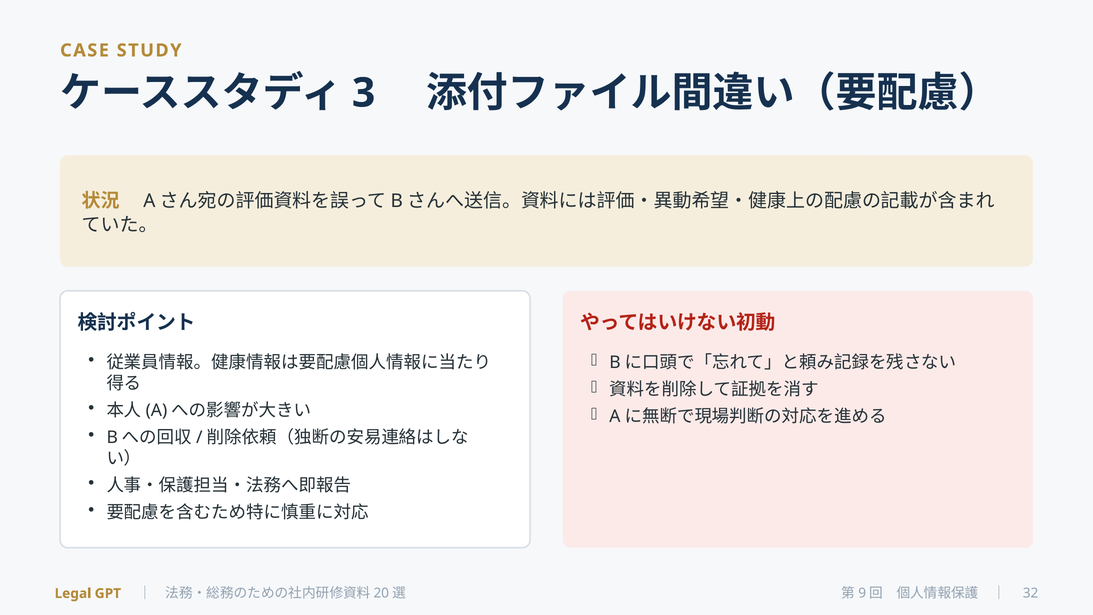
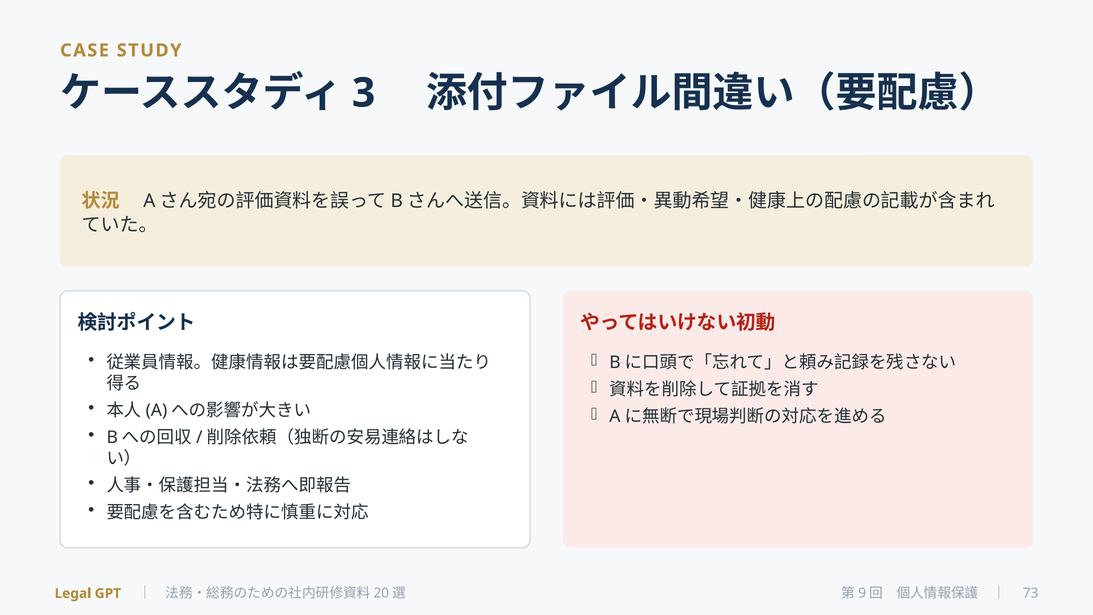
32: 32 -> 73
